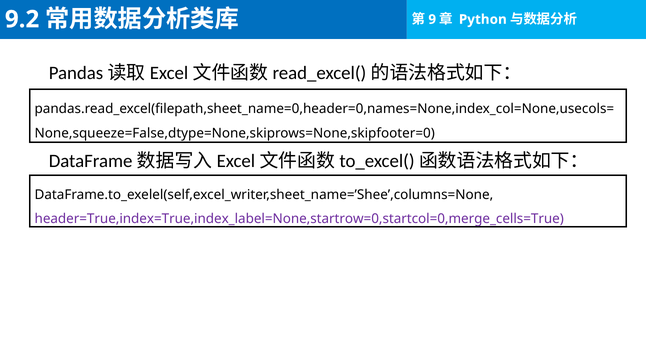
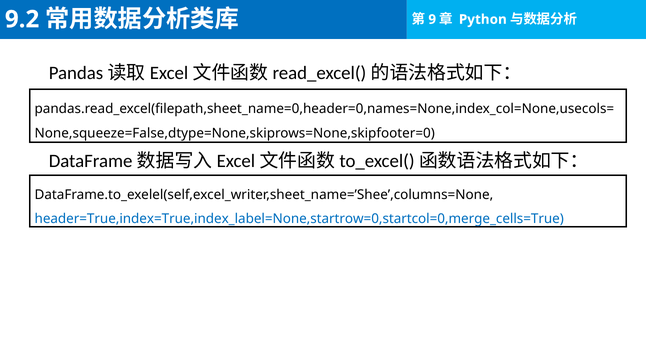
header=True,index=True,index_label=None,startrow=0,startcol=0,merge_cells=True colour: purple -> blue
